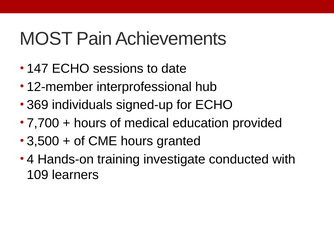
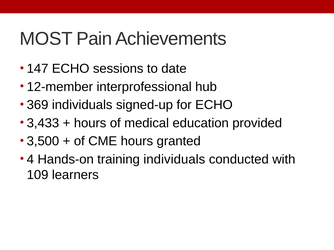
7,700: 7,700 -> 3,433
training investigate: investigate -> individuals
